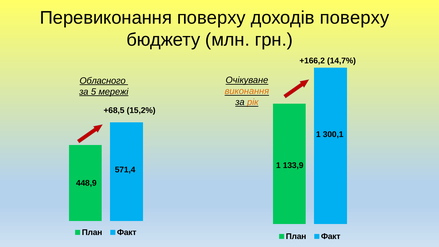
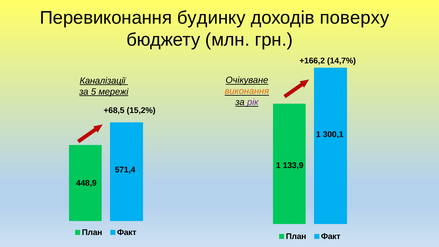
Перевиконання поверху: поверху -> будинку
Обласного: Обласного -> Каналізації
рік colour: orange -> purple
